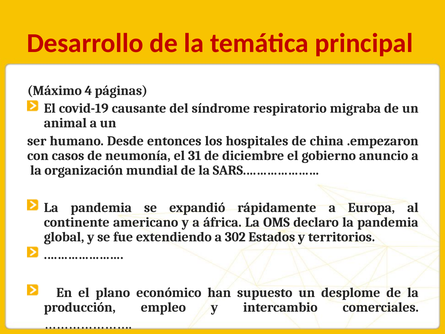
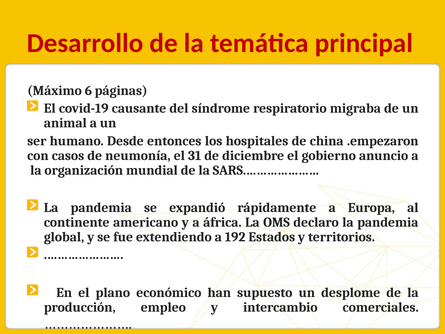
4: 4 -> 6
302: 302 -> 192
